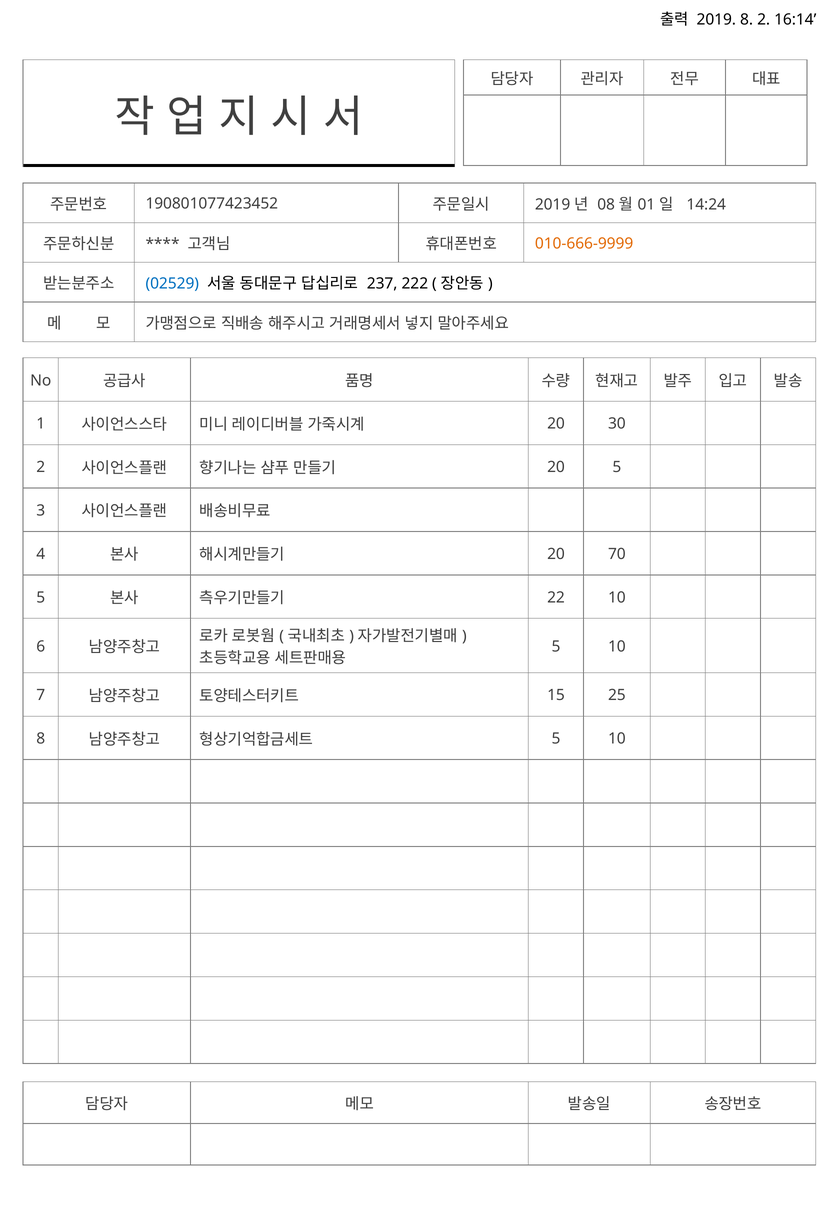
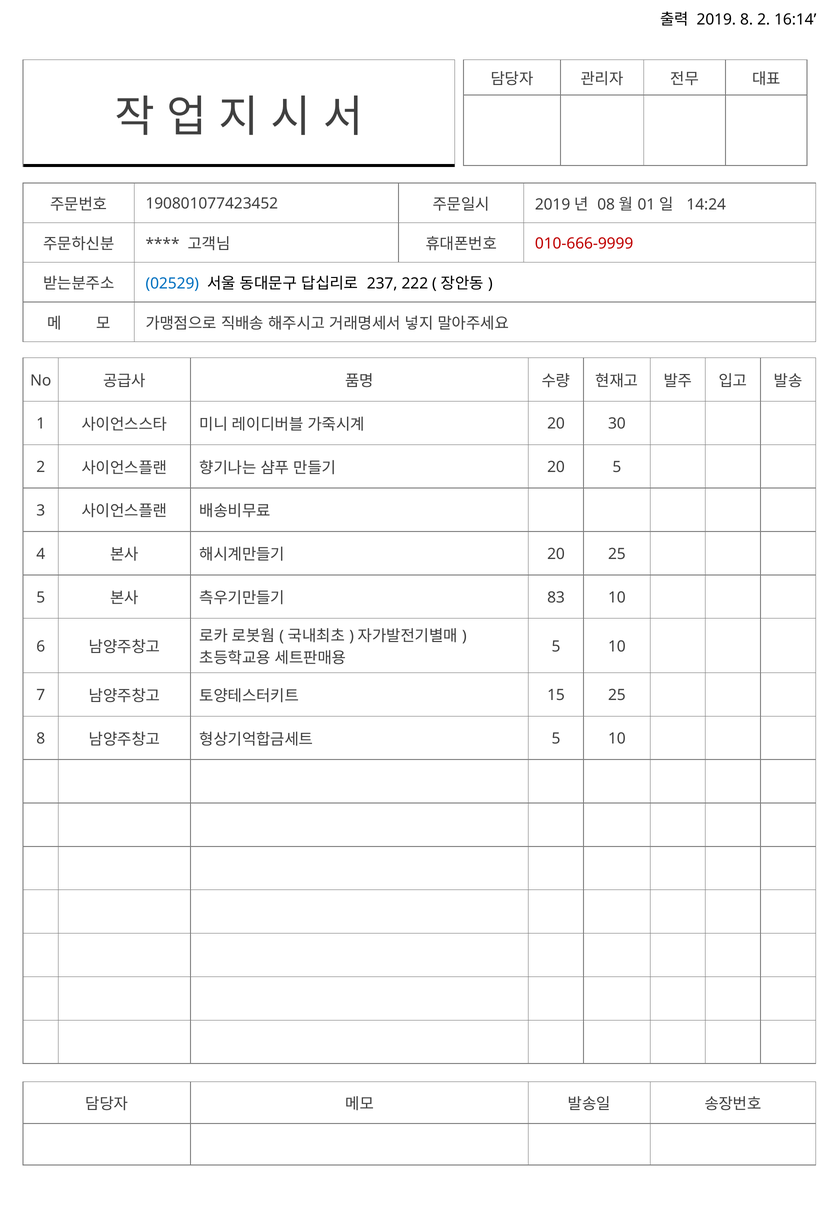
010-666-9999 colour: orange -> red
20 70: 70 -> 25
22: 22 -> 83
